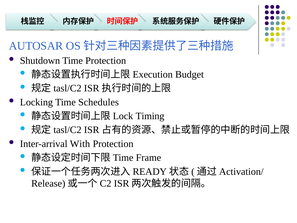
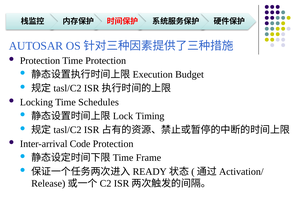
Shutdown at (40, 60): Shutdown -> Protection
With: With -> Code
